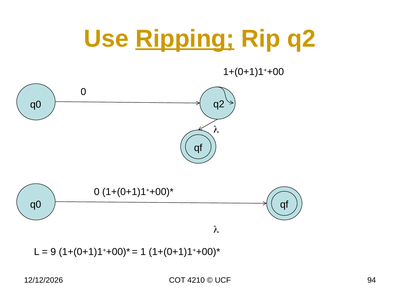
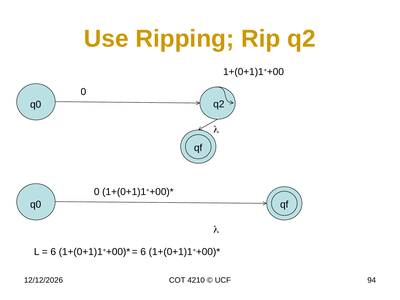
Ripping underline: present -> none
9 at (53, 252): 9 -> 6
1 at (143, 252): 1 -> 6
